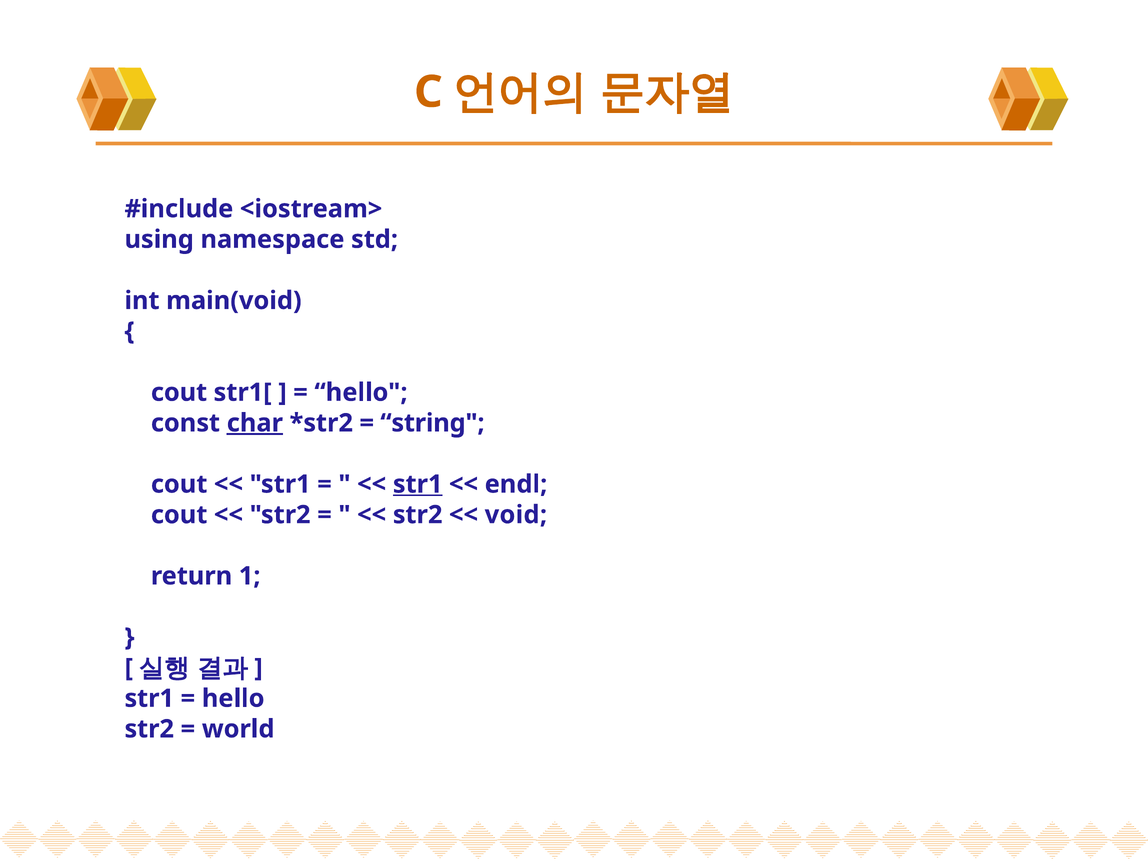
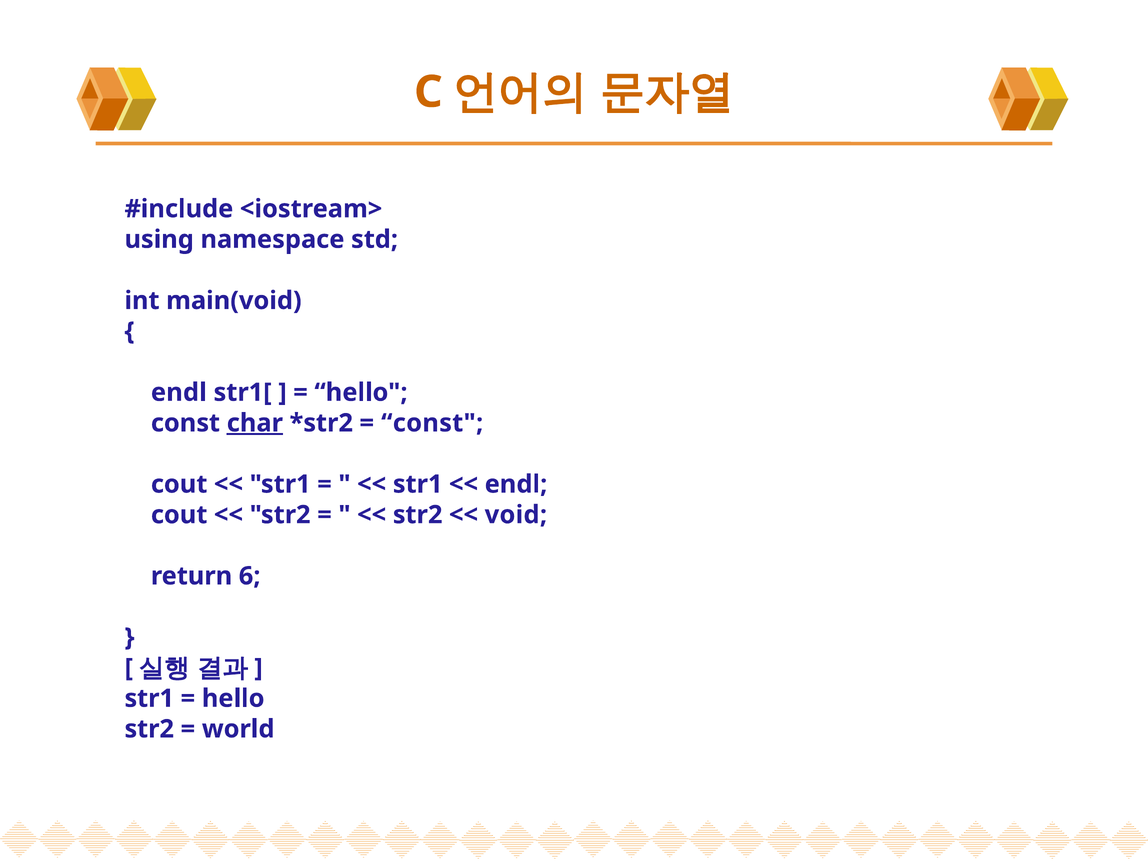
cout at (179, 392): cout -> endl
string at (432, 423): string -> const
str1 at (418, 484) underline: present -> none
1: 1 -> 6
